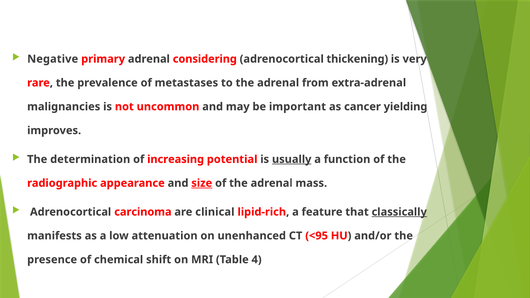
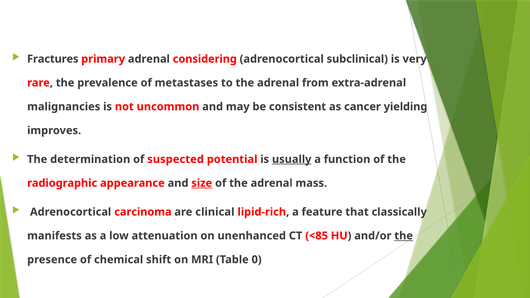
Negative: Negative -> Fractures
thickening: thickening -> subclinical
important: important -> consistent
increasing: increasing -> suspected
classically underline: present -> none
<95: <95 -> <85
the at (404, 236) underline: none -> present
4: 4 -> 0
